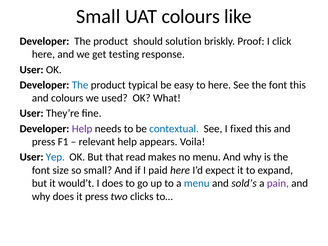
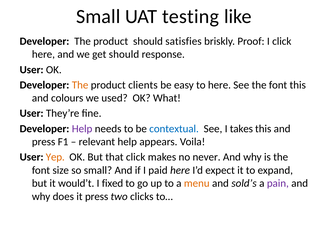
UAT colours: colours -> testing
solution: solution -> satisfies
get testing: testing -> should
The at (80, 85) colour: blue -> orange
typical: typical -> clients
fixed: fixed -> takes
Yep colour: blue -> orange
that read: read -> click
no menu: menu -> never
I does: does -> fixed
menu at (197, 183) colour: blue -> orange
